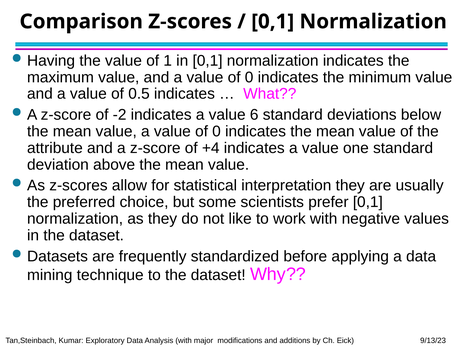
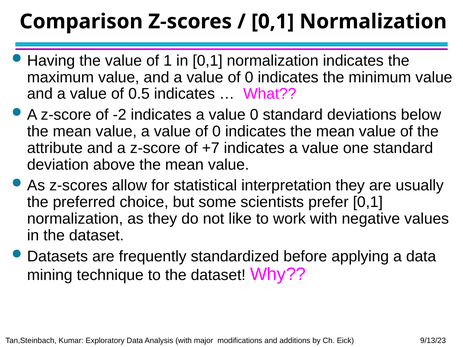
value 6: 6 -> 0
+4: +4 -> +7
